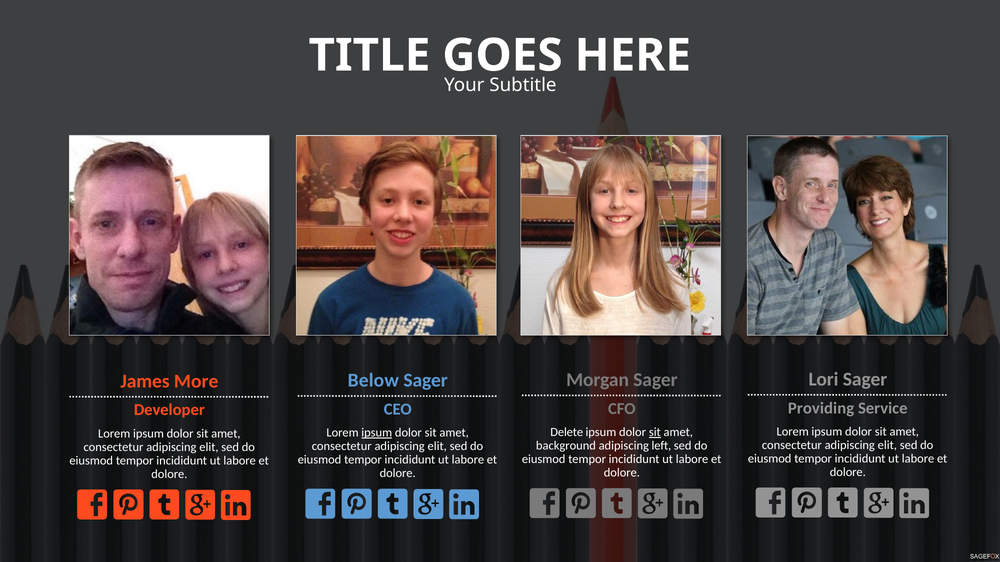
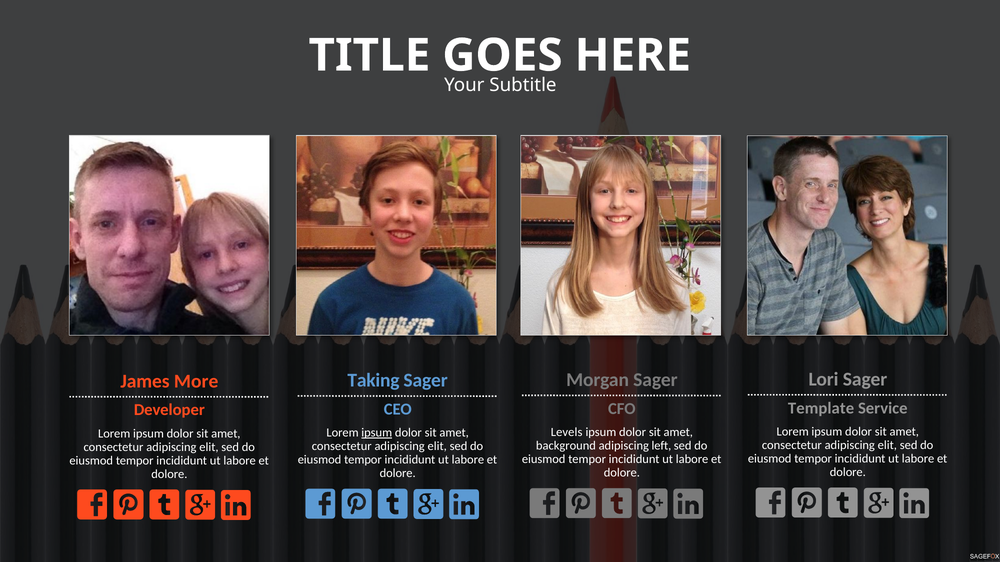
Below: Below -> Taking
Providing: Providing -> Template
Delete: Delete -> Levels
sit at (655, 433) underline: present -> none
